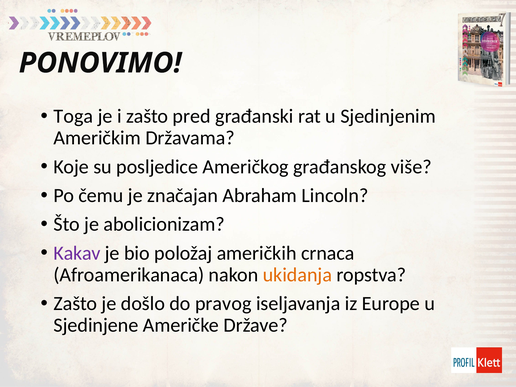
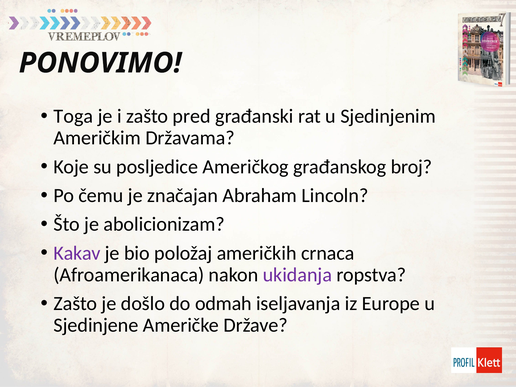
više: više -> broj
ukidanja colour: orange -> purple
pravog: pravog -> odmah
